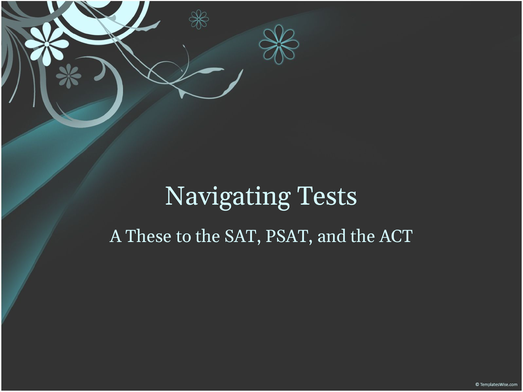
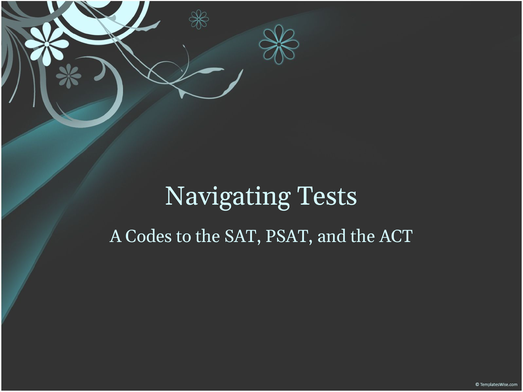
These: These -> Codes
